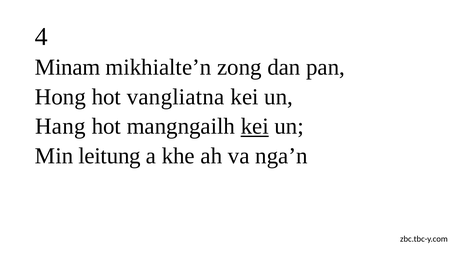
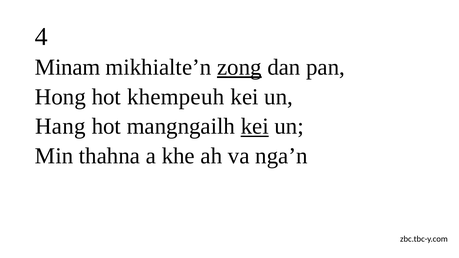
zong underline: none -> present
vangliatna: vangliatna -> khempeuh
leitung: leitung -> thahna
